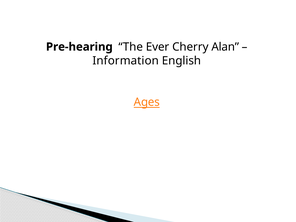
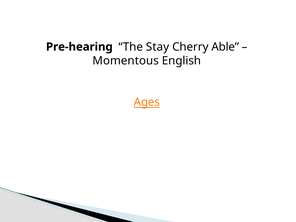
Ever: Ever -> Stay
Alan: Alan -> Able
Information: Information -> Momentous
